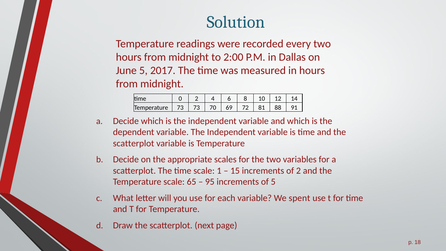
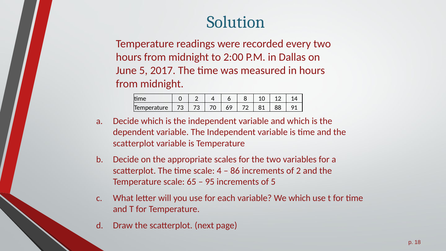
scale 1: 1 -> 4
15: 15 -> 86
We spent: spent -> which
